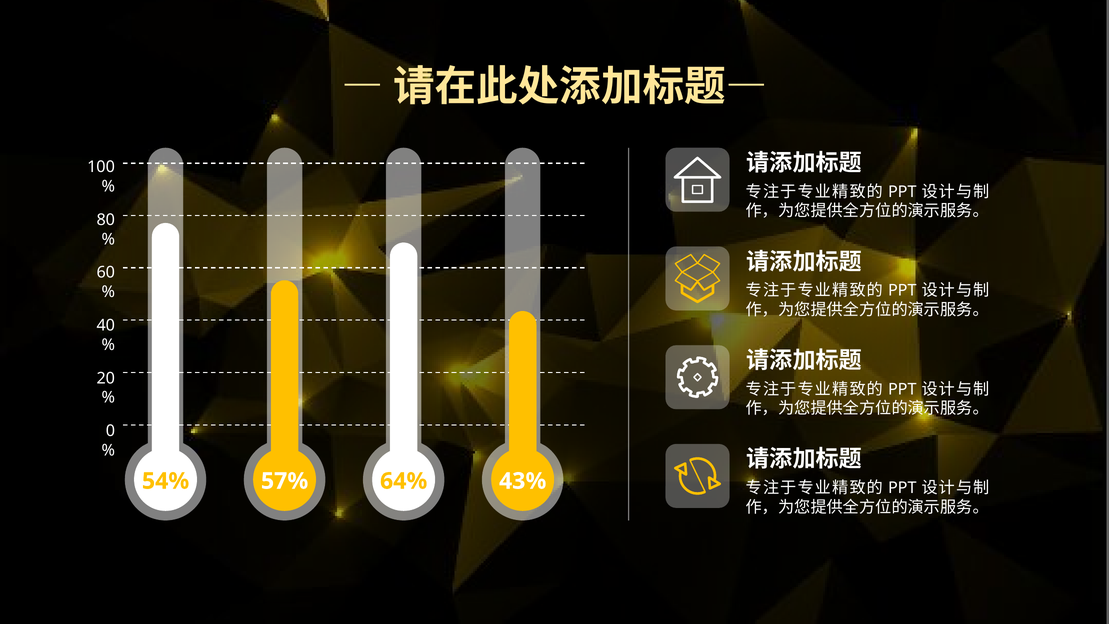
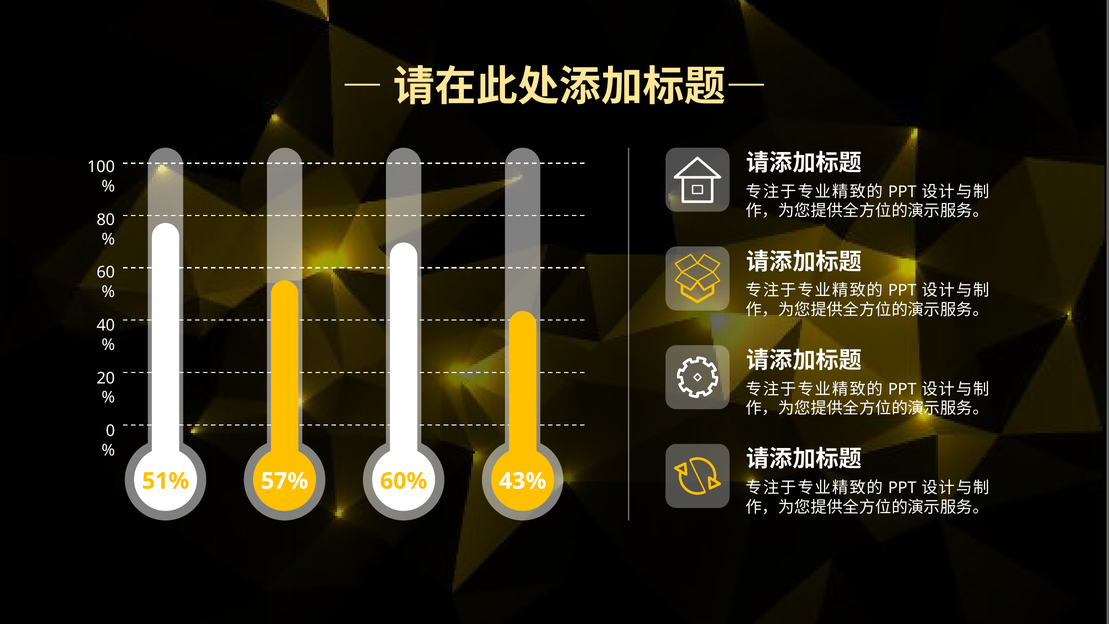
54%: 54% -> 51%
64%: 64% -> 60%
